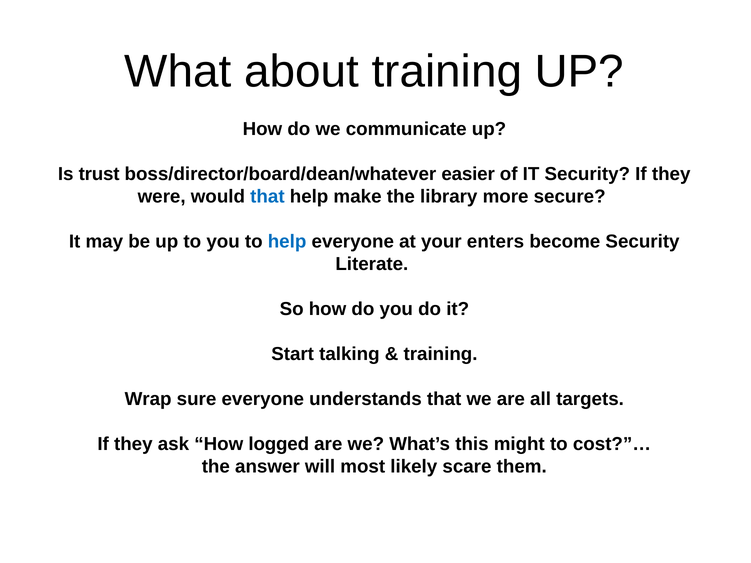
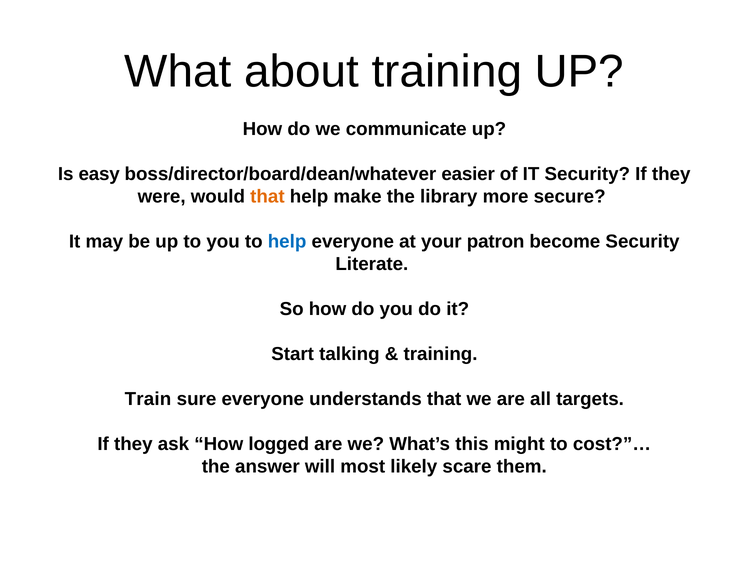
trust: trust -> easy
that at (267, 196) colour: blue -> orange
enters: enters -> patron
Wrap: Wrap -> Train
